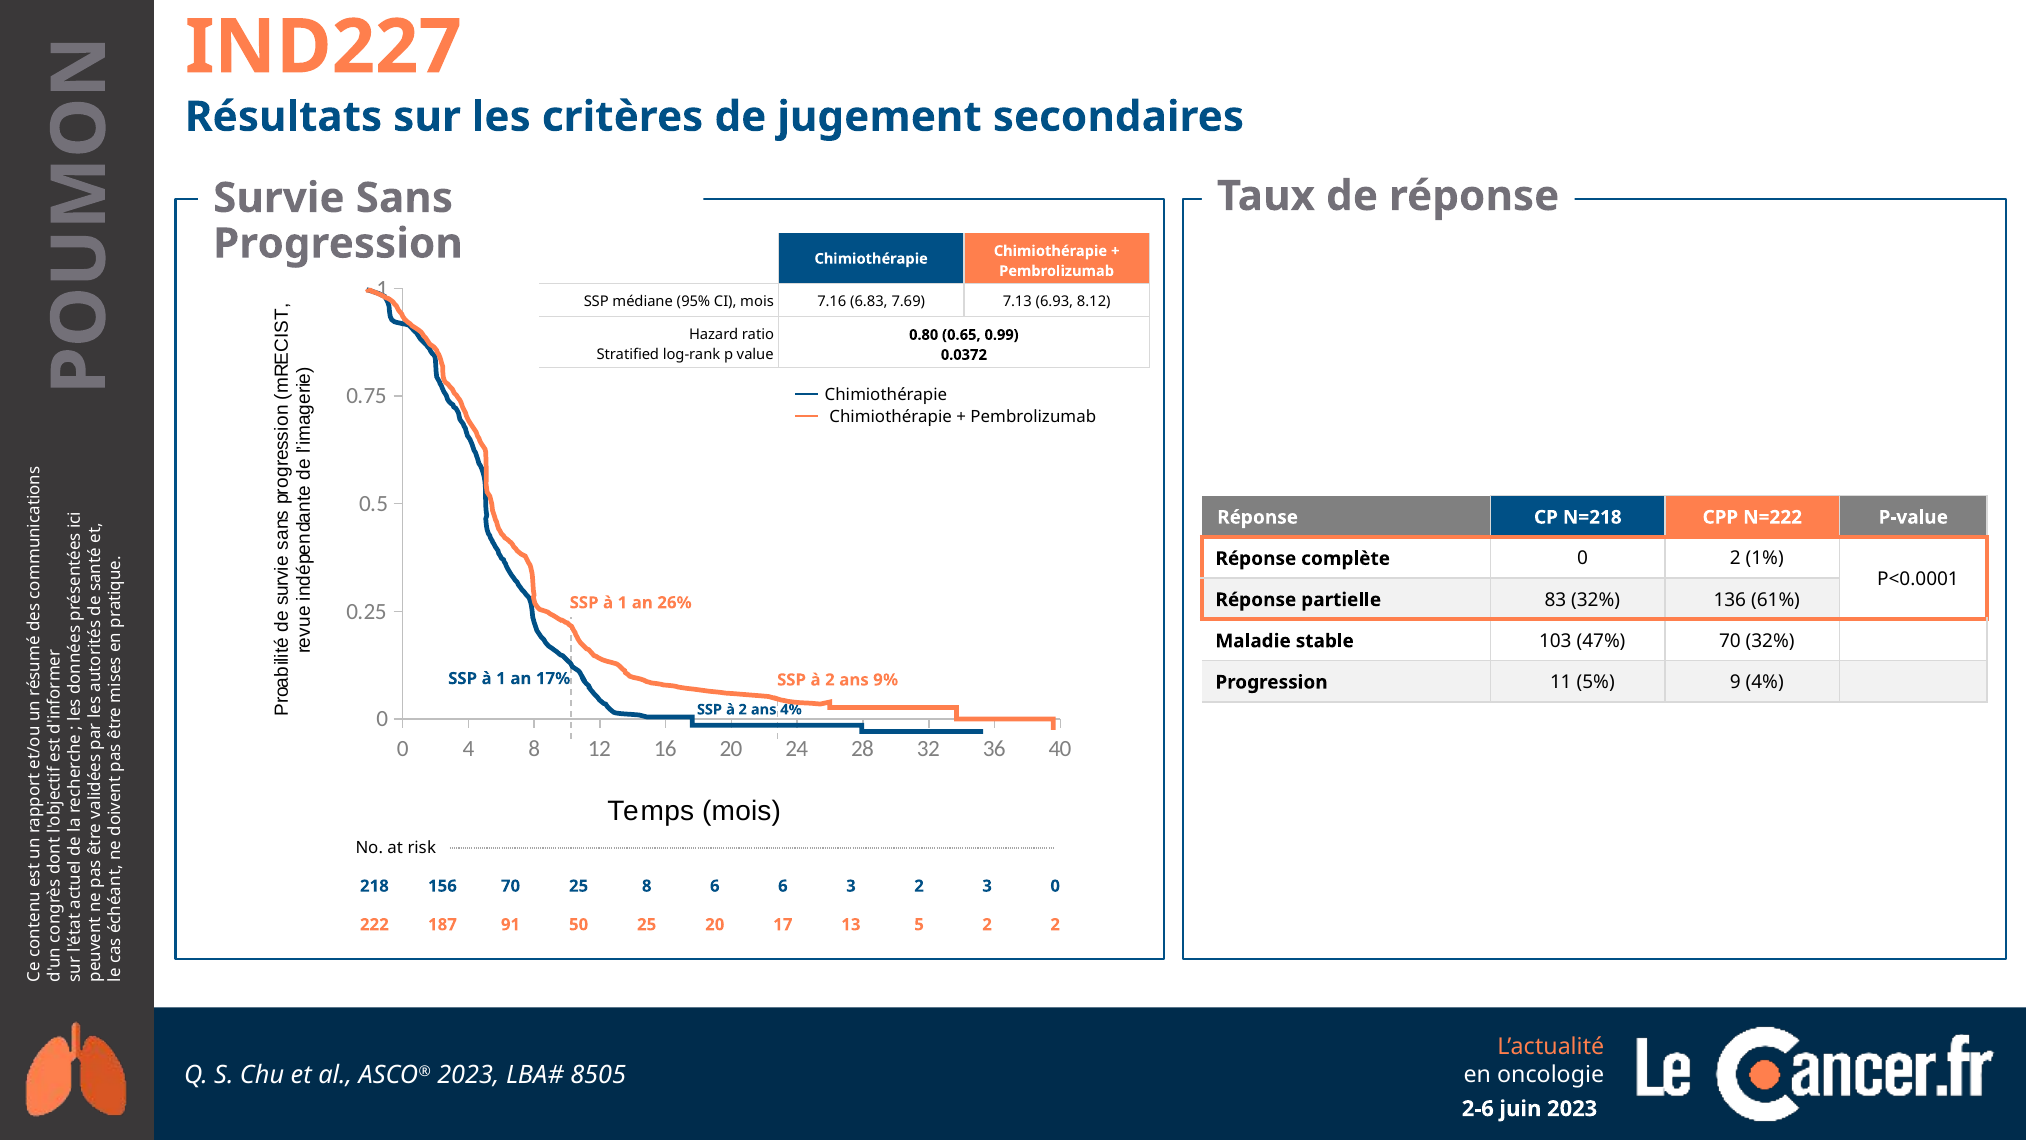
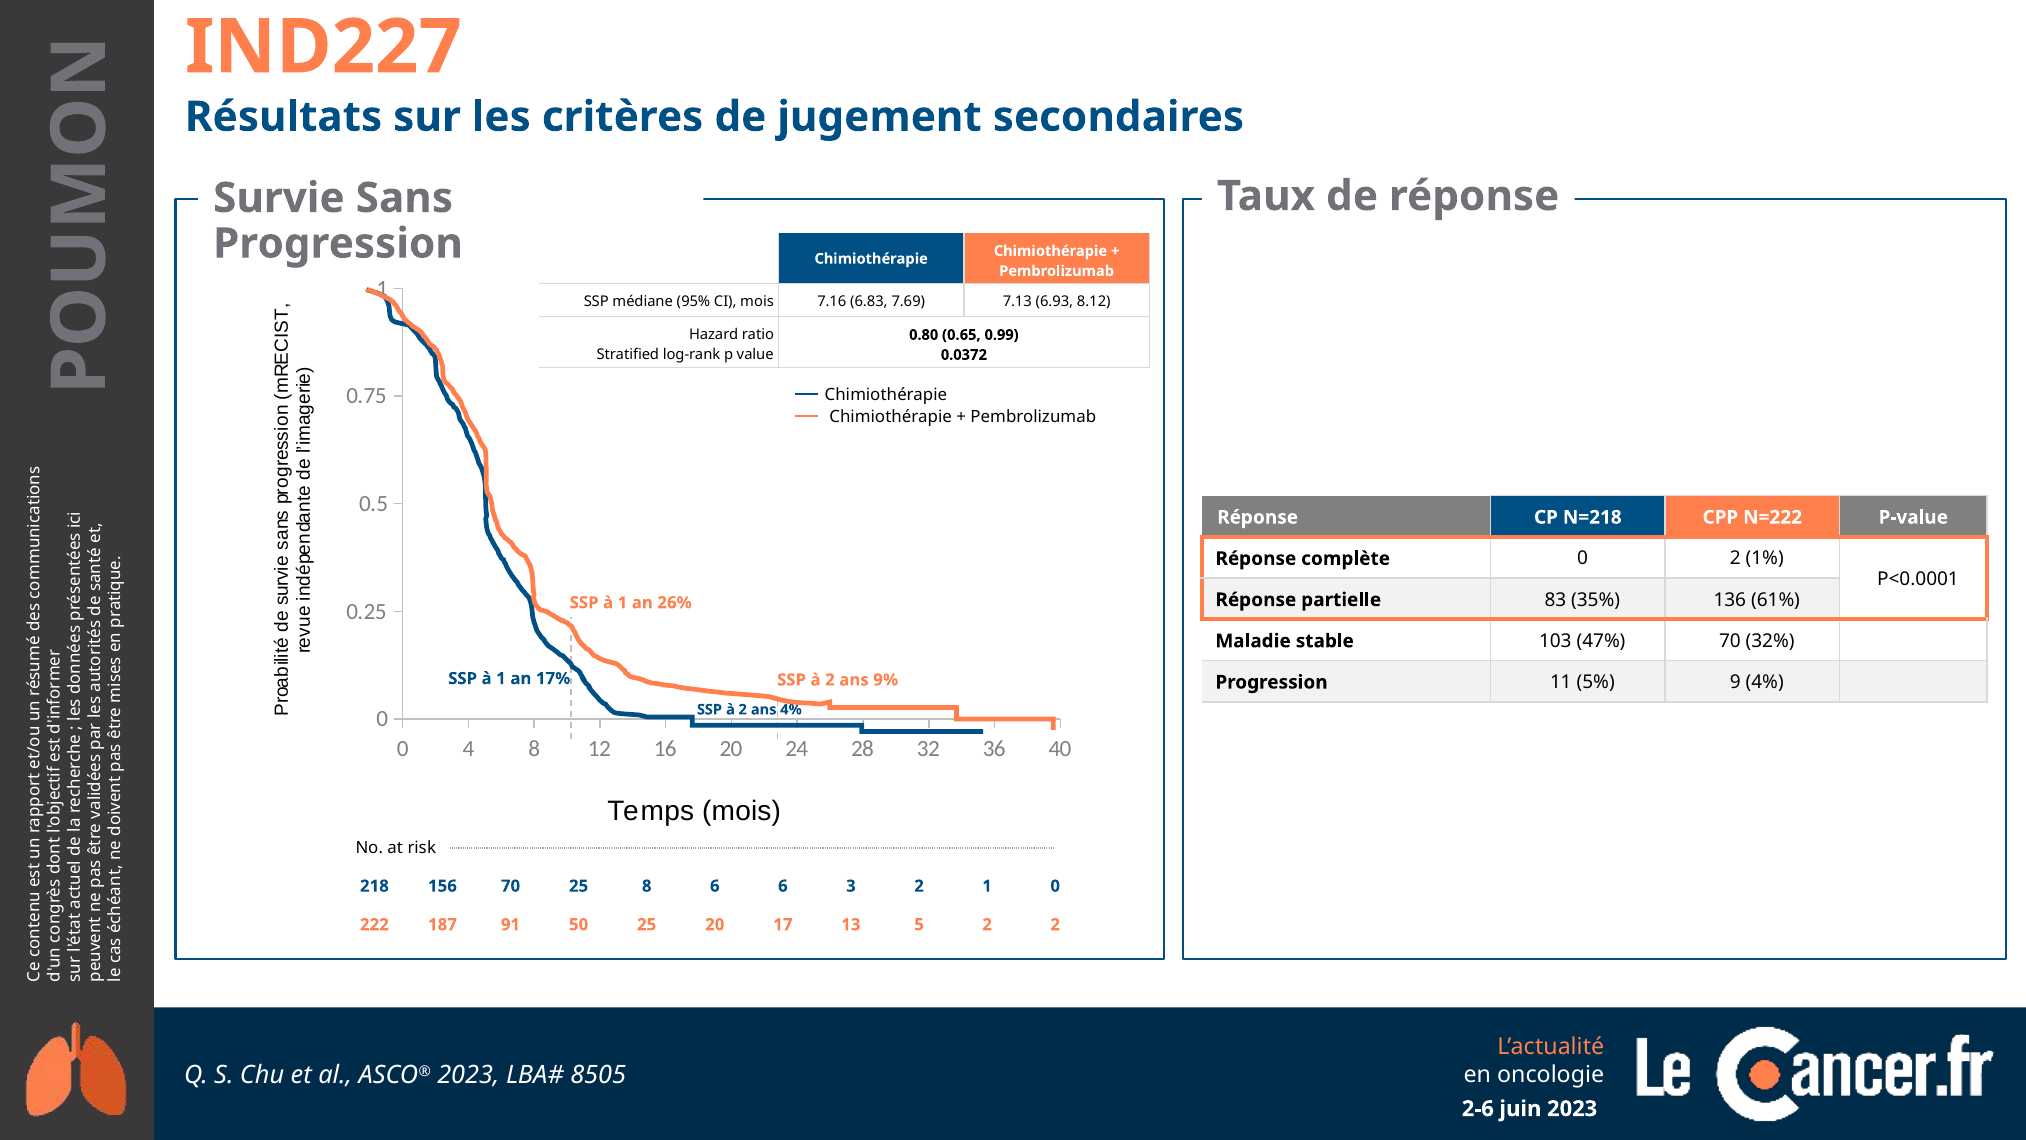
83 32%: 32% -> 35%
2 3: 3 -> 1
